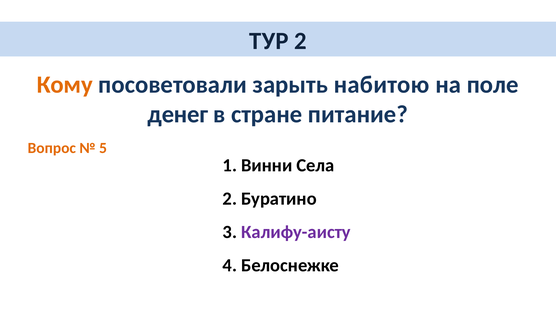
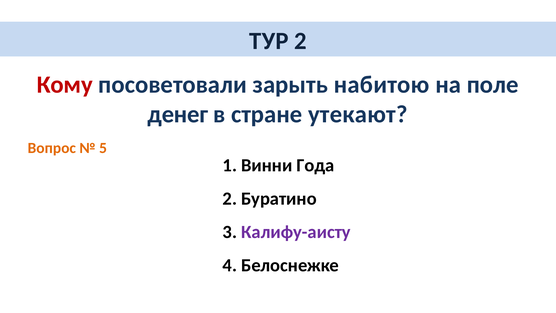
Кому colour: orange -> red
питание: питание -> утекают
Села: Села -> Года
